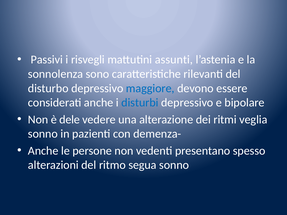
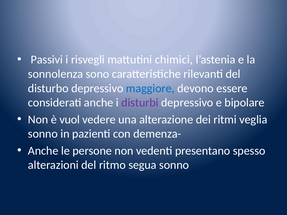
assunti: assunti -> chimici
disturbi colour: blue -> purple
dele: dele -> vuol
